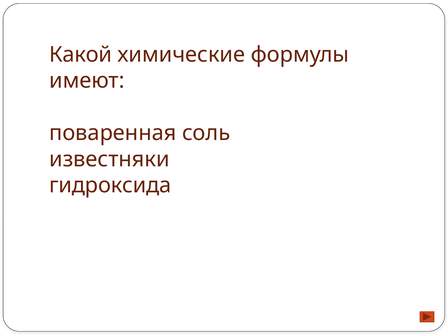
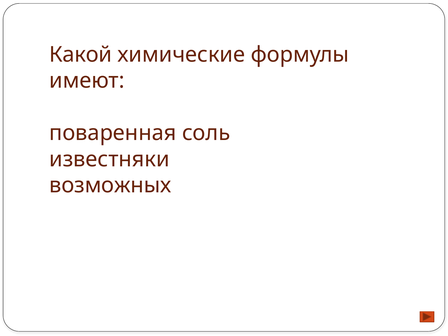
гидроксида: гидроксида -> возможных
